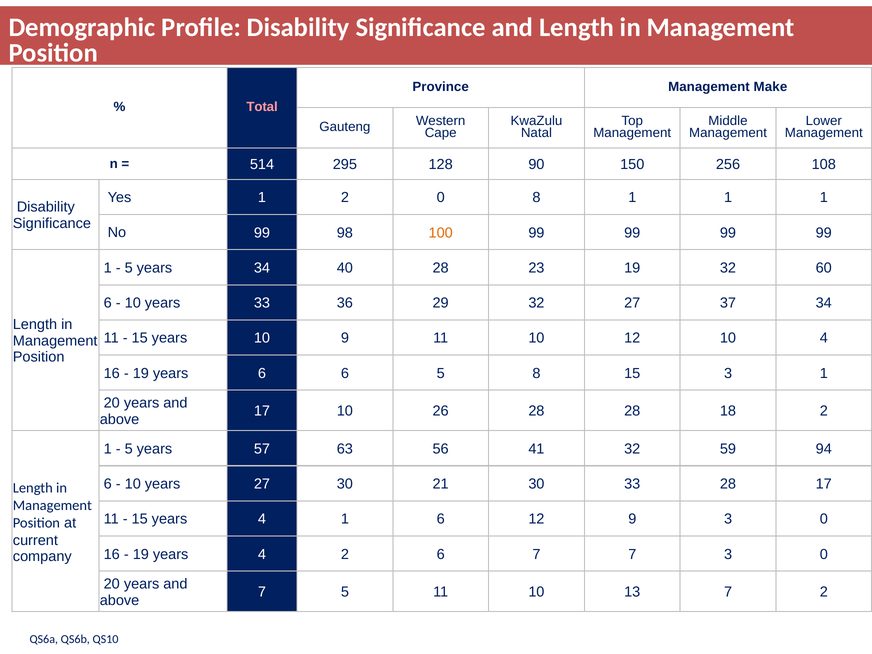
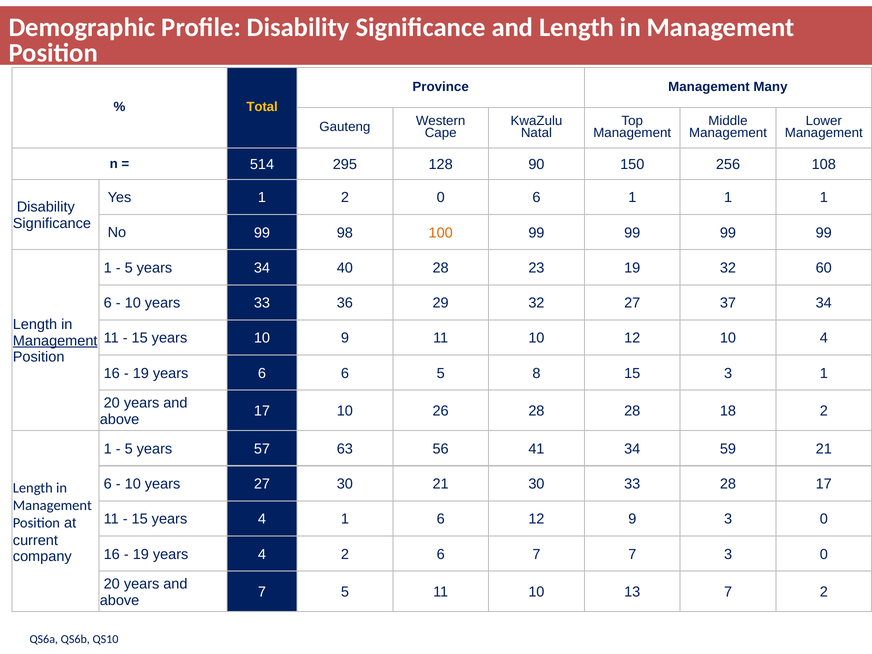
Make: Make -> Many
Total colour: pink -> yellow
0 8: 8 -> 6
Management at (55, 341) underline: none -> present
41 32: 32 -> 34
59 94: 94 -> 21
